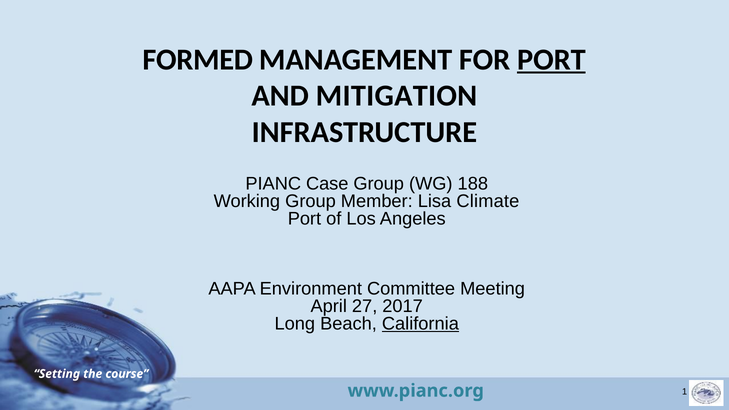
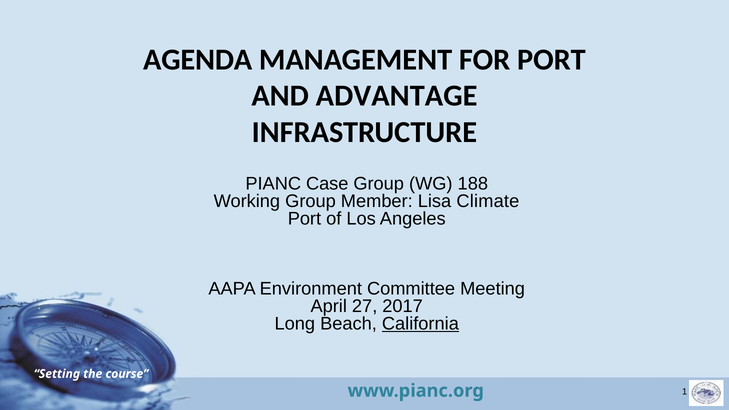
FORMED: FORMED -> AGENDA
PORT at (551, 60) underline: present -> none
MITIGATION: MITIGATION -> ADVANTAGE
